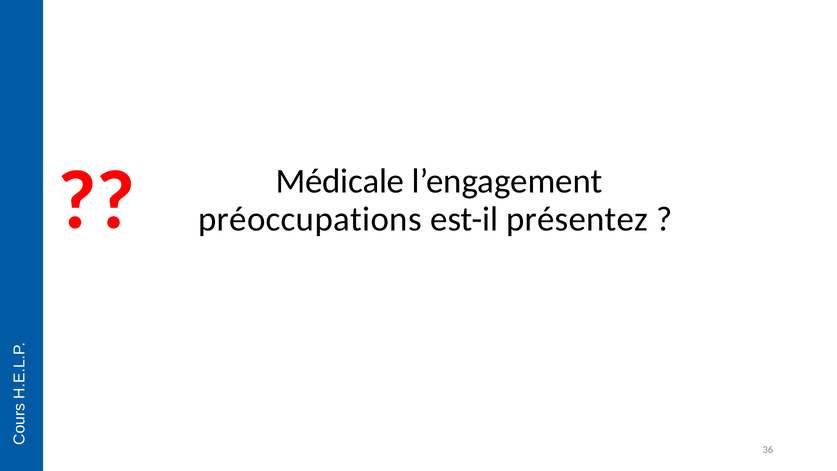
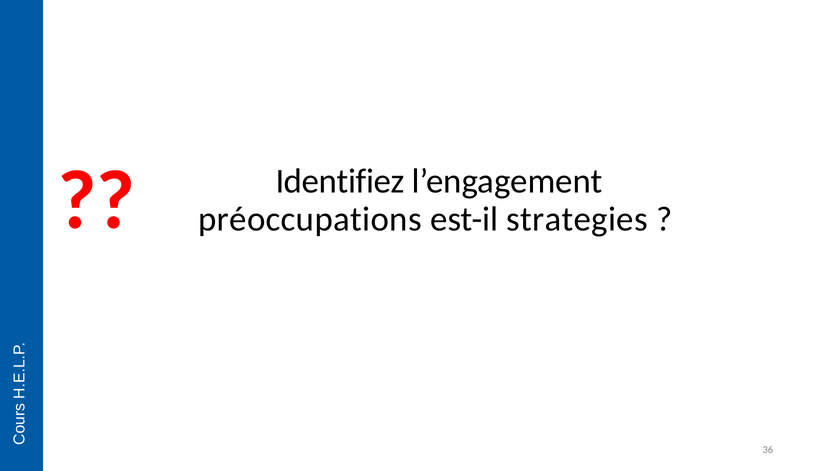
Médicale: Médicale -> Identifiez
présentez: présentez -> strategies
